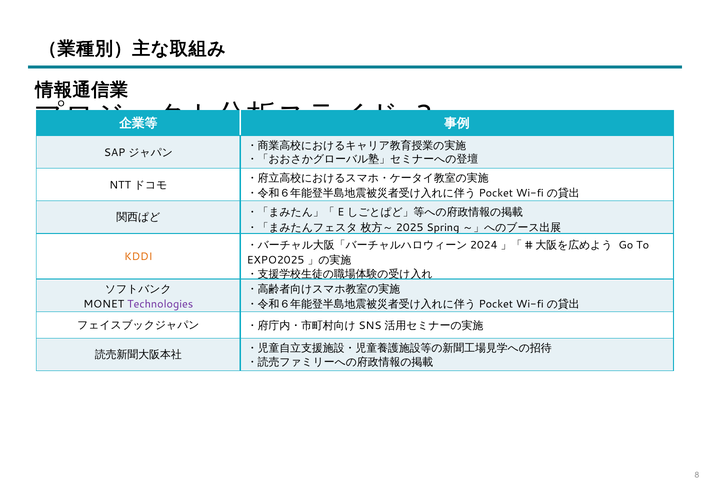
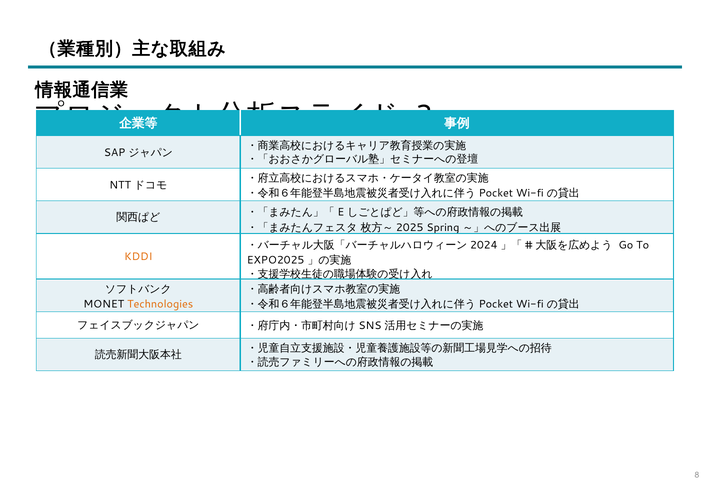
Technologies colour: purple -> orange
